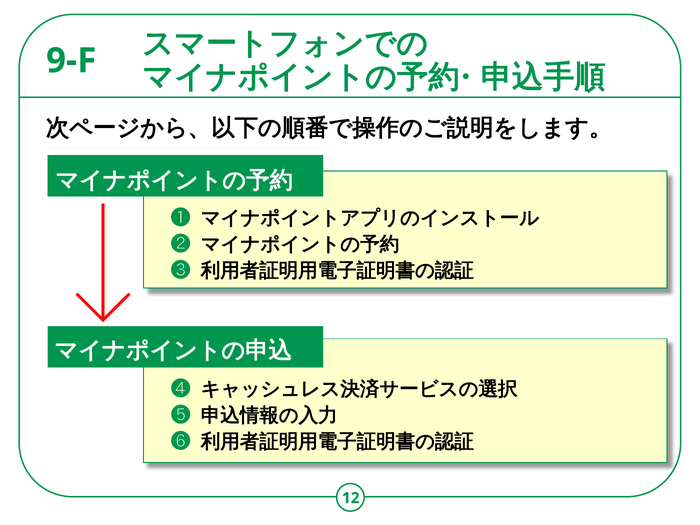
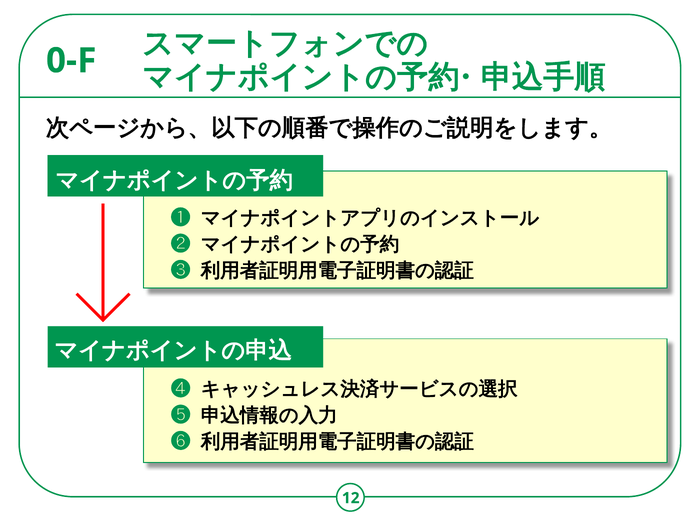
9-F: 9-F -> 0-F
